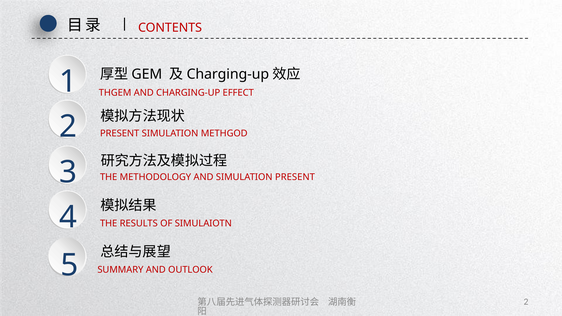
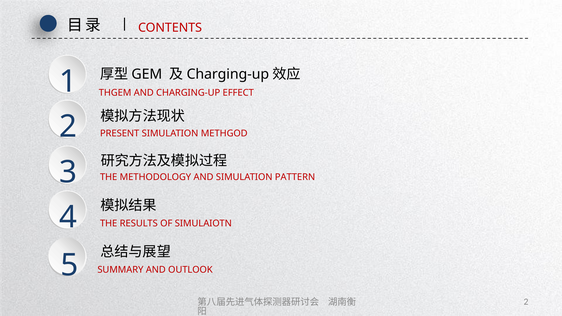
SIMULATION PRESENT: PRESENT -> PATTERN
